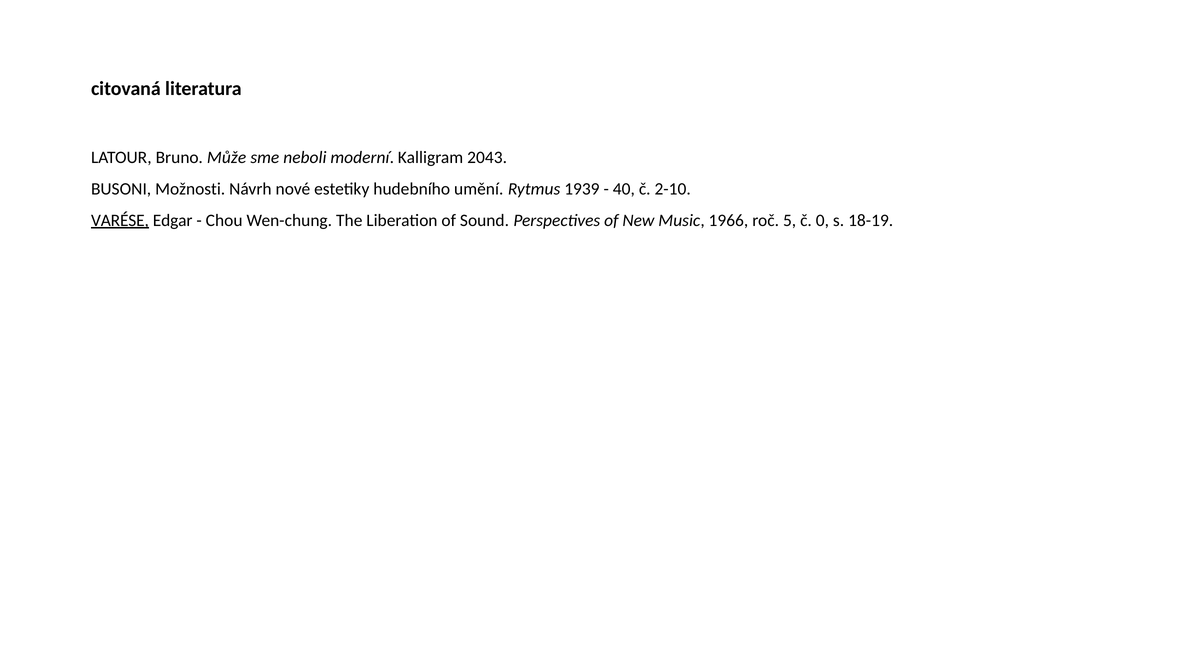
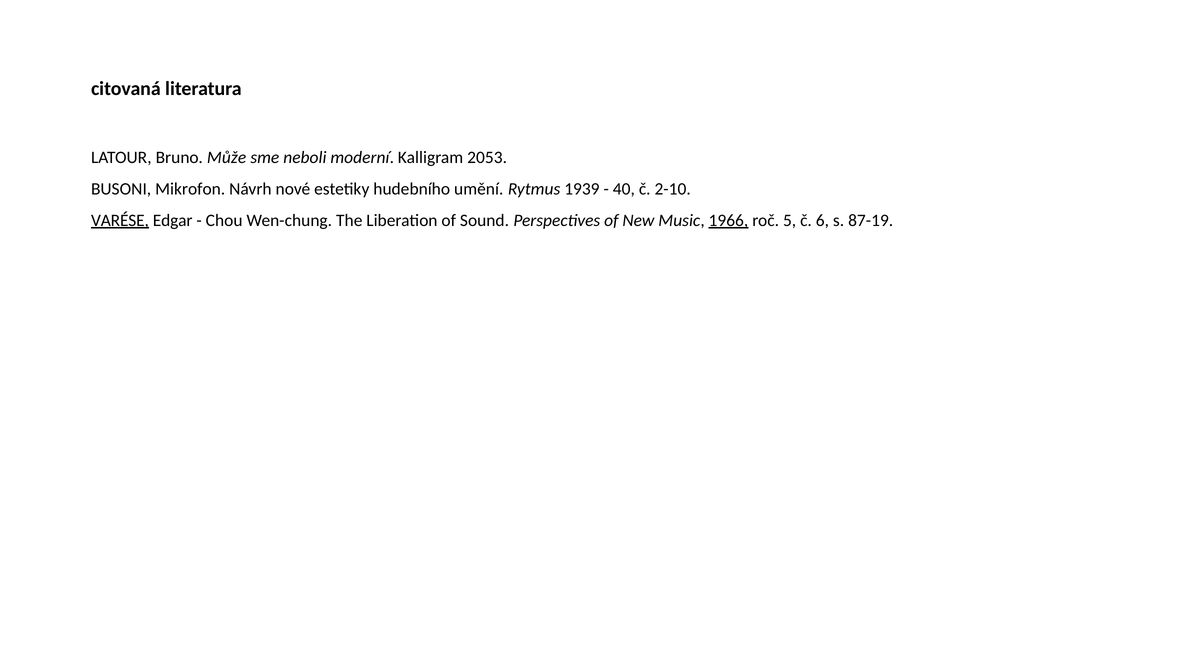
2043: 2043 -> 2053
Možnosti: Možnosti -> Mikrofon
1966 underline: none -> present
0: 0 -> 6
18-19: 18-19 -> 87-19
